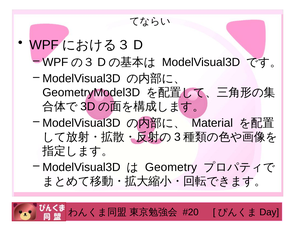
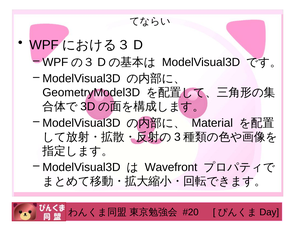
Geometry: Geometry -> Wavefront
